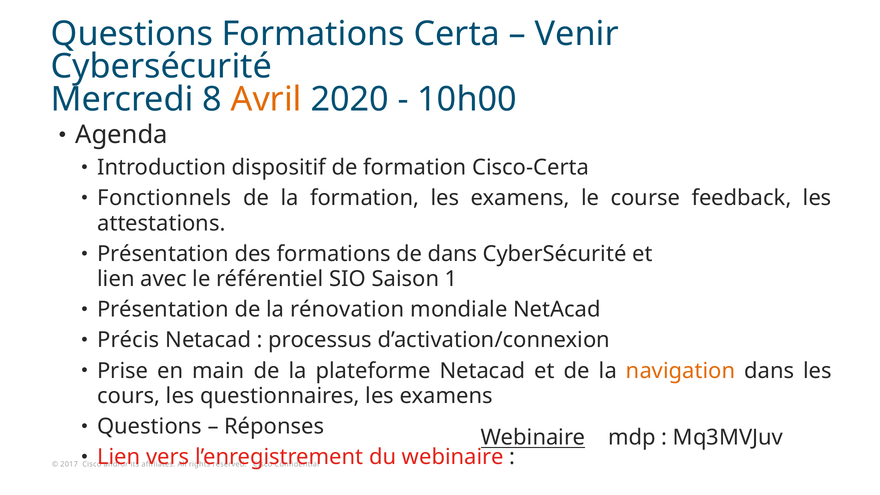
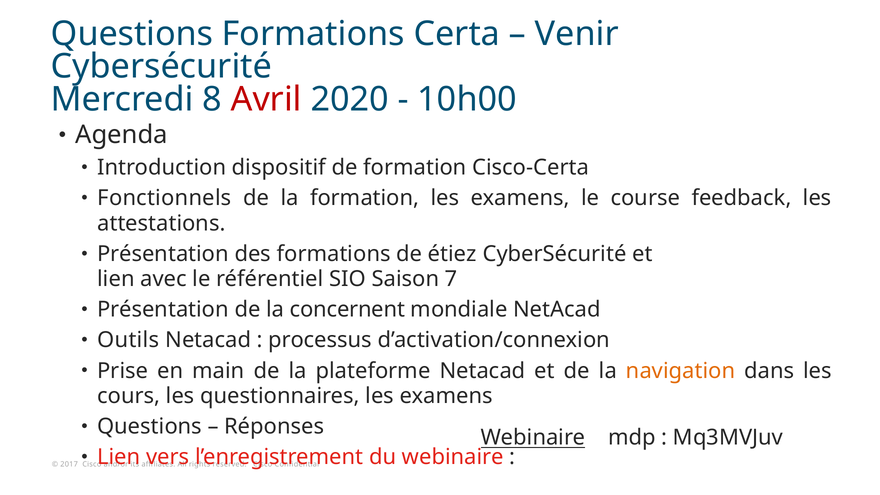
Avril colour: orange -> red
de dans: dans -> étiez
1: 1 -> 7
rénovation: rénovation -> concernent
Précis: Précis -> Outils
